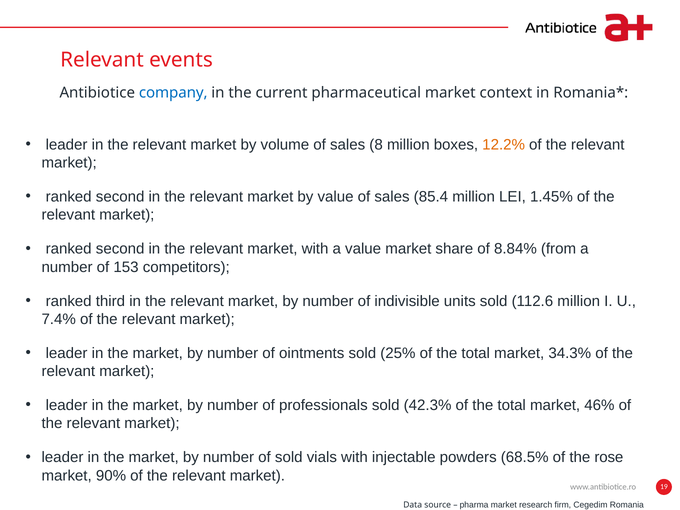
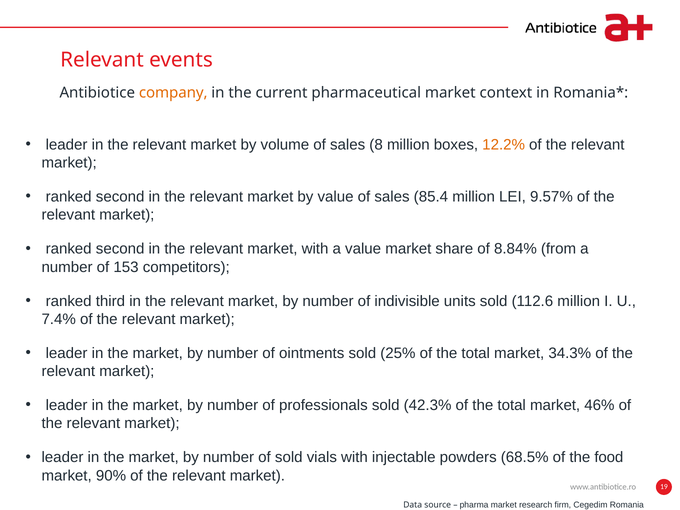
company colour: blue -> orange
1.45%: 1.45% -> 9.57%
rose: rose -> food
